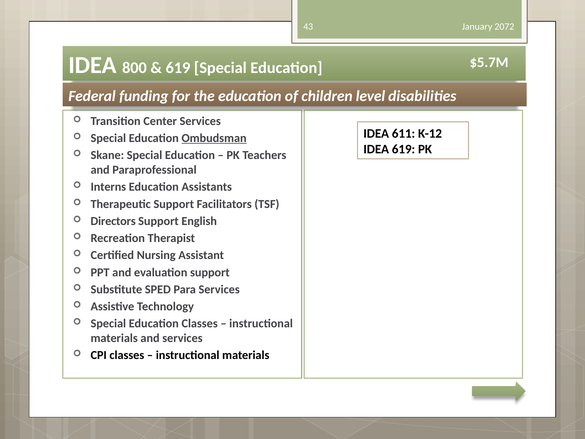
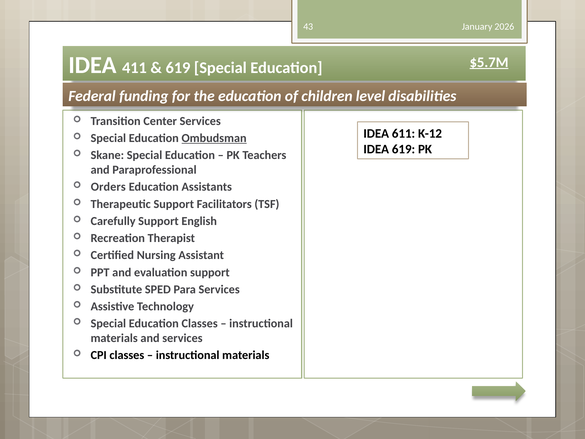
2072: 2072 -> 2026
800: 800 -> 411
$5.7M at (489, 62) underline: none -> present
Interns: Interns -> Orders
Directors: Directors -> Carefully
